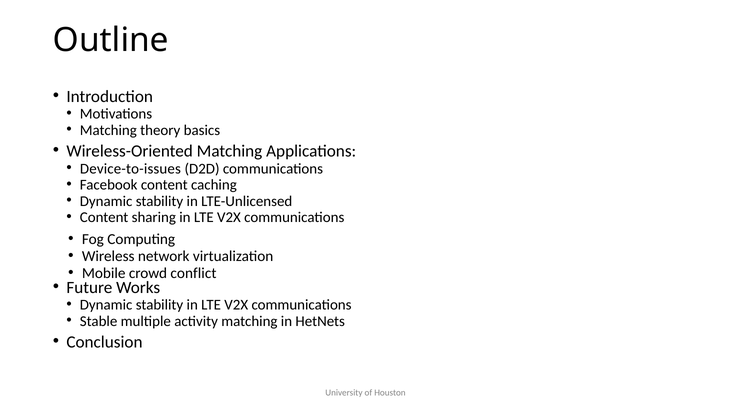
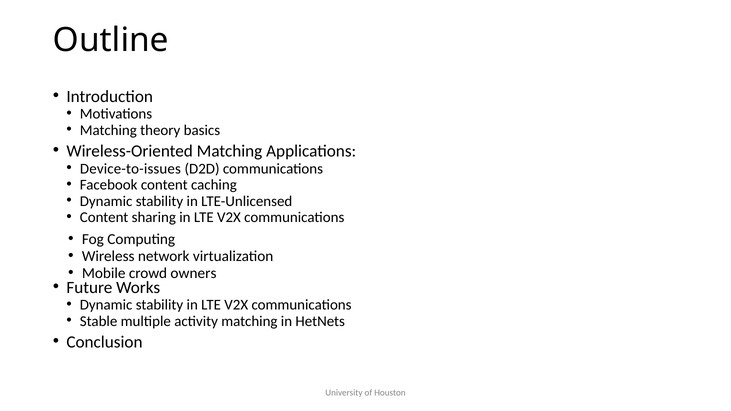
conflict: conflict -> owners
